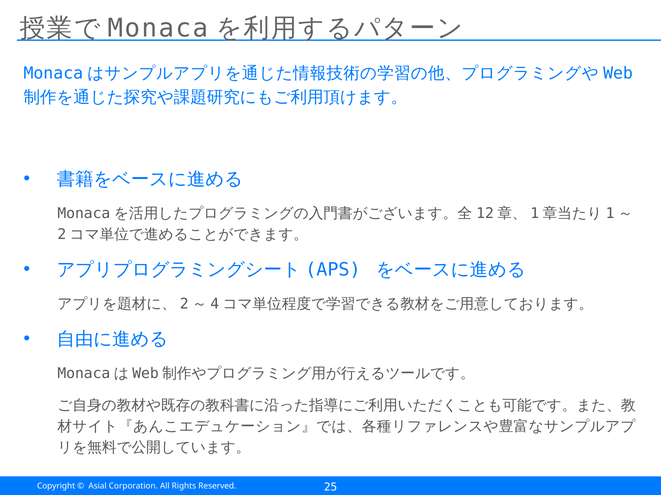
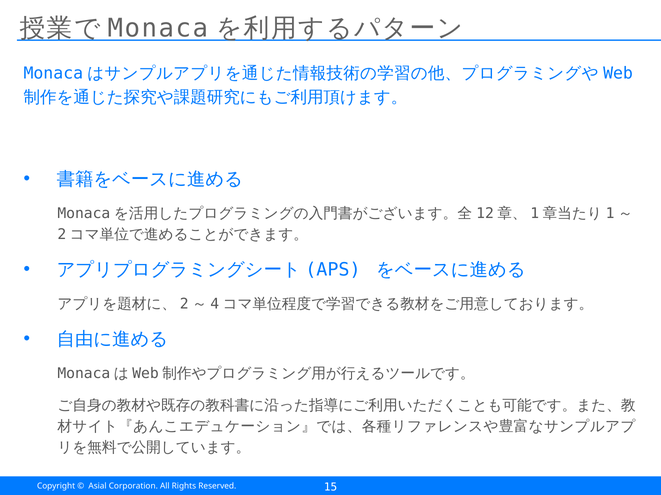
25: 25 -> 15
